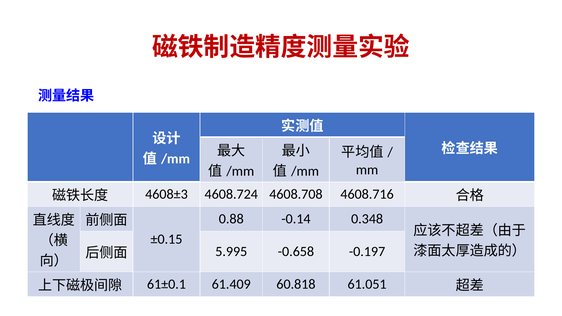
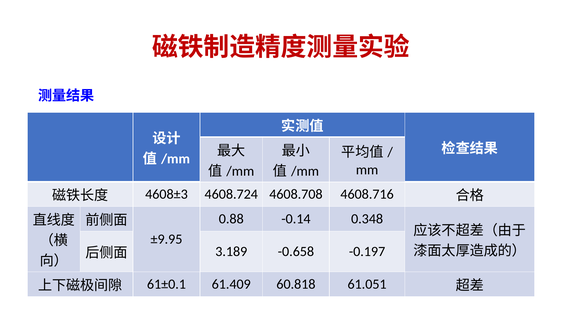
±0.15: ±0.15 -> ±9.95
5.995: 5.995 -> 3.189
